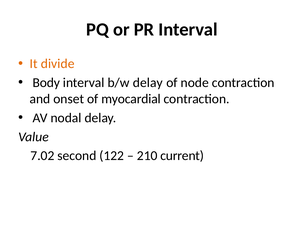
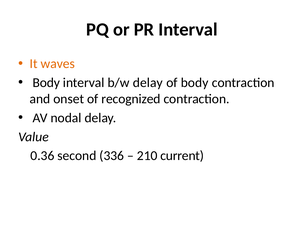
divide: divide -> waves
of node: node -> body
myocardial: myocardial -> recognized
7.02: 7.02 -> 0.36
122: 122 -> 336
